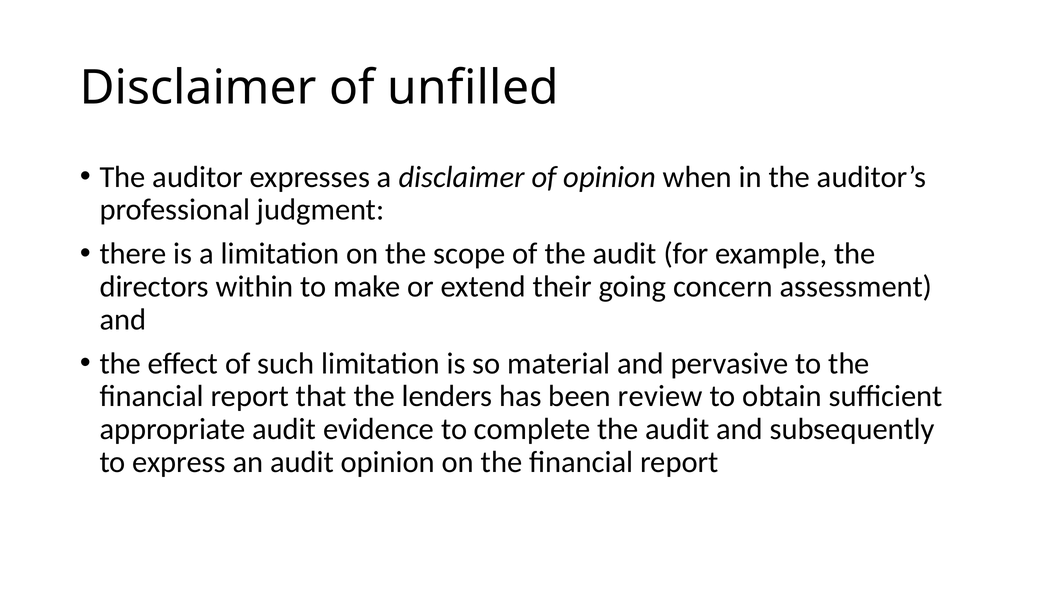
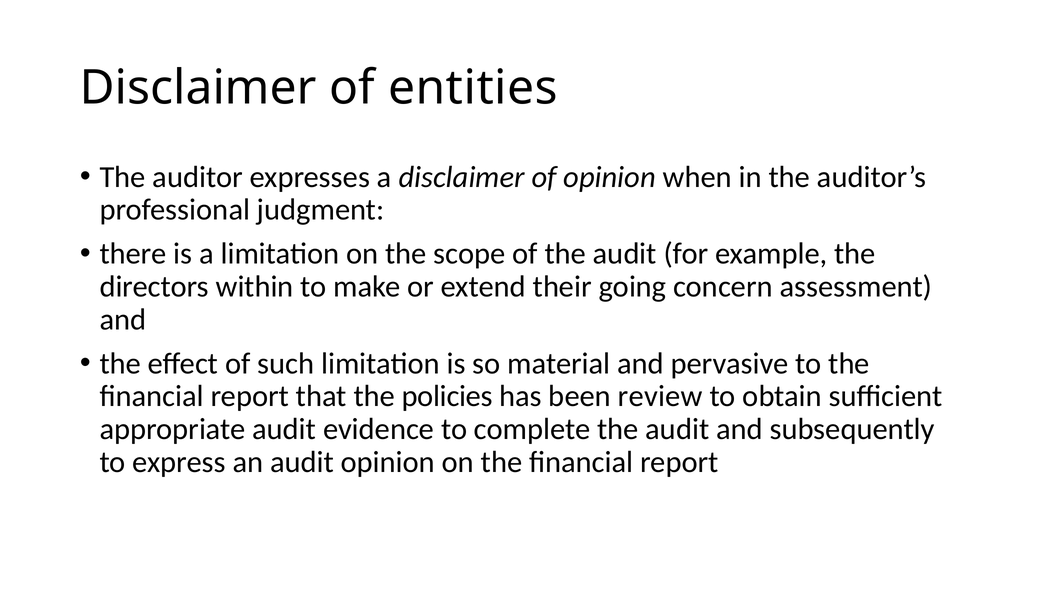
unfilled: unfilled -> entities
lenders: lenders -> policies
